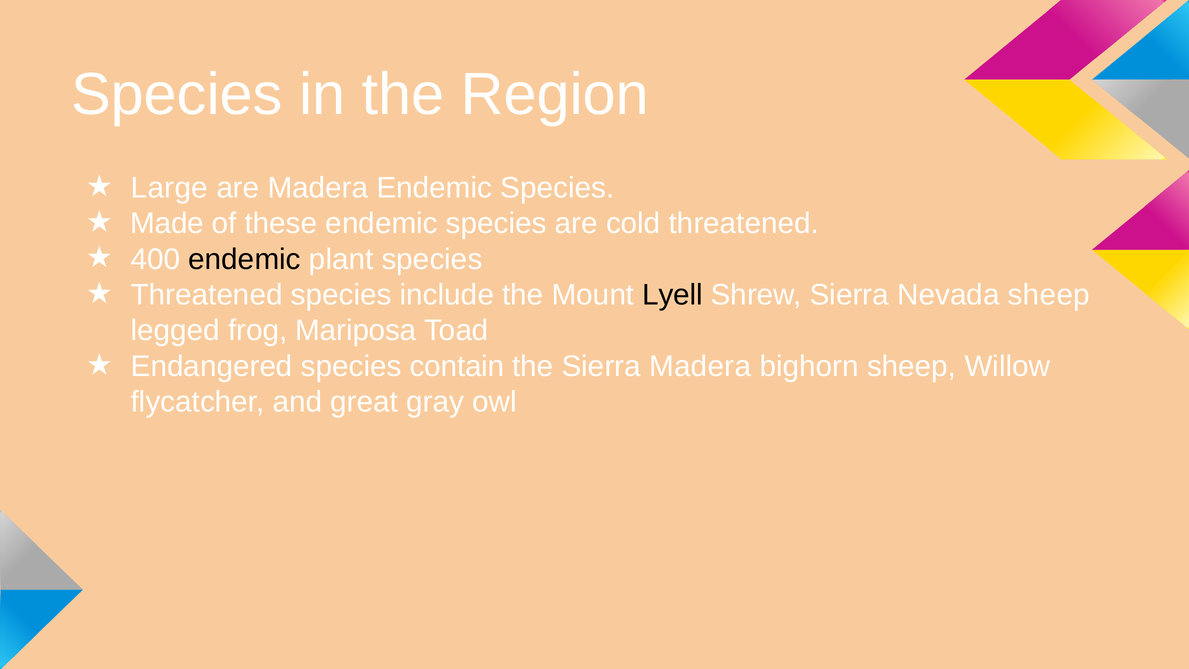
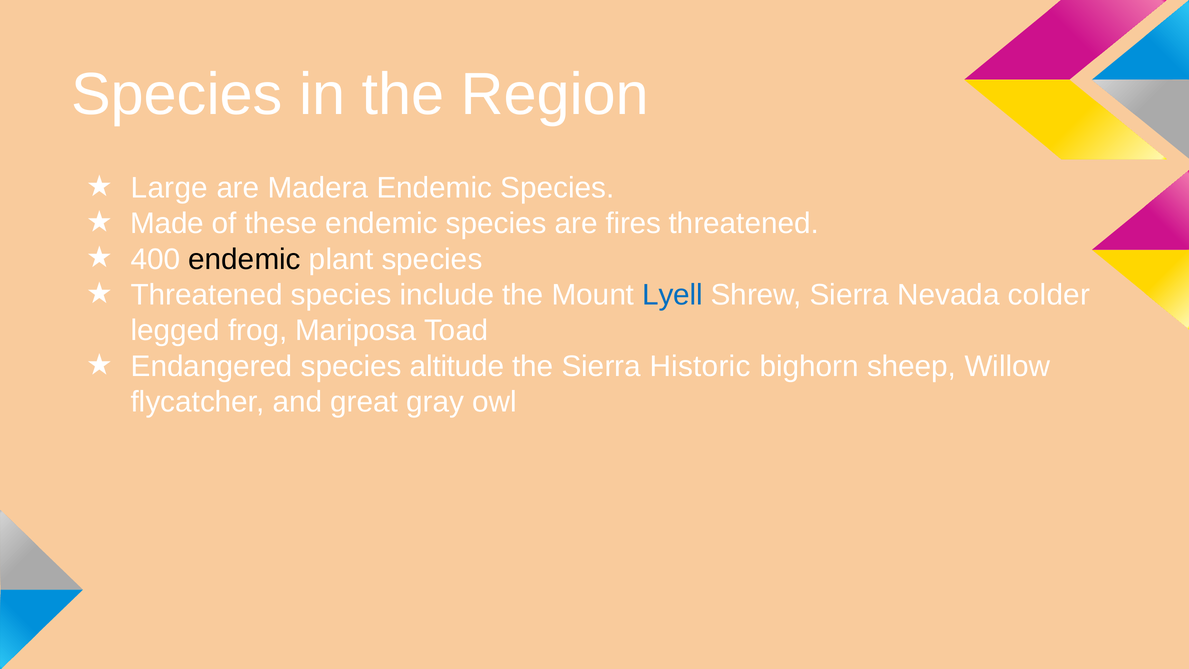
cold: cold -> fires
Lyell colour: black -> blue
Nevada sheep: sheep -> colder
contain: contain -> altitude
Sierra Madera: Madera -> Historic
